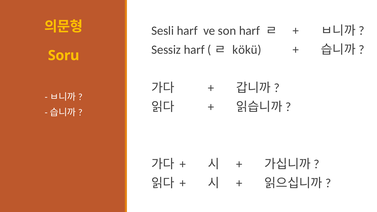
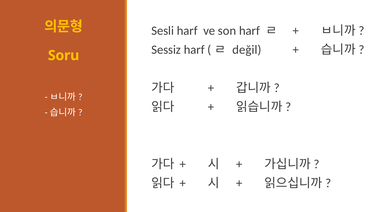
kökü: kökü -> değil
